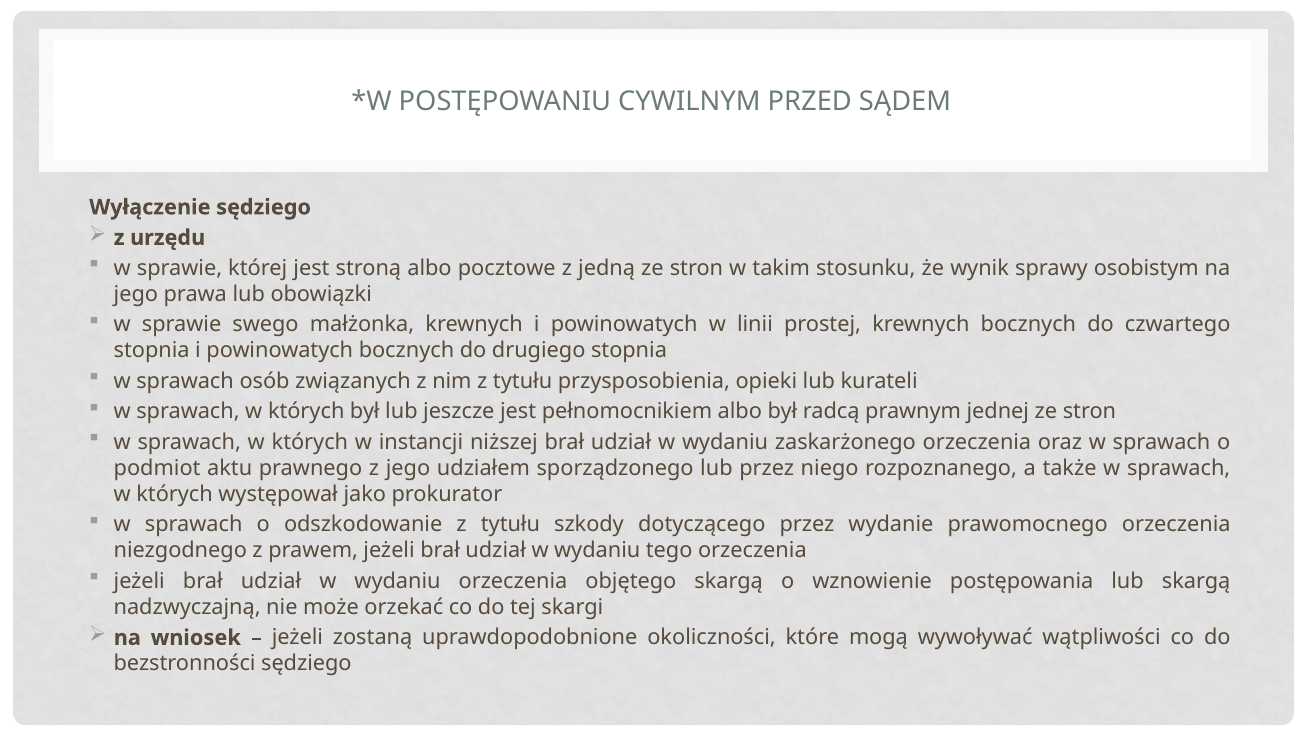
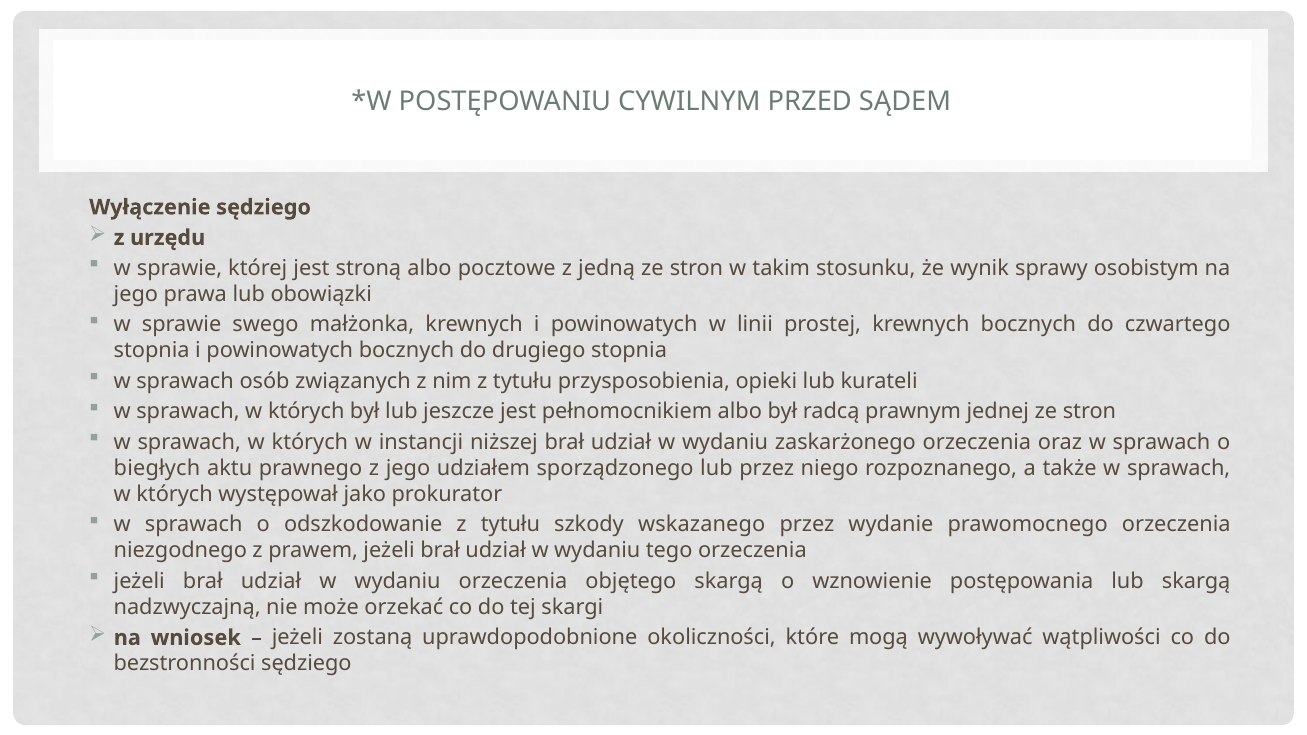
podmiot: podmiot -> biegłych
dotyczącego: dotyczącego -> wskazanego
